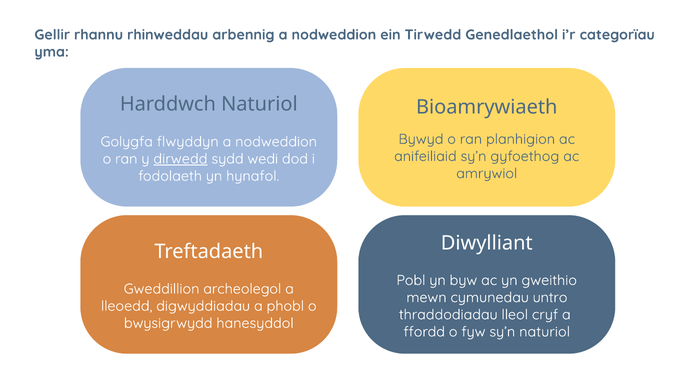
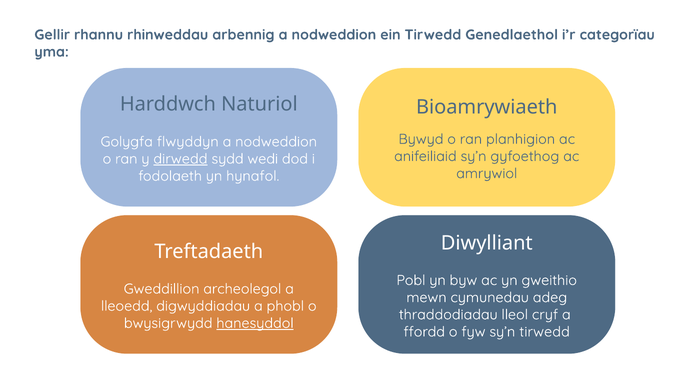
untro: untro -> adeg
hanesyddol underline: none -> present
sy’n naturiol: naturiol -> tirwedd
